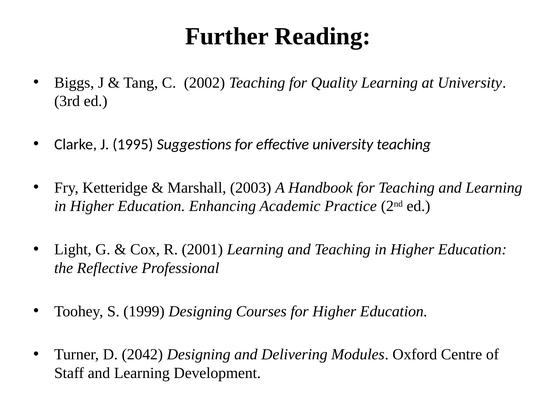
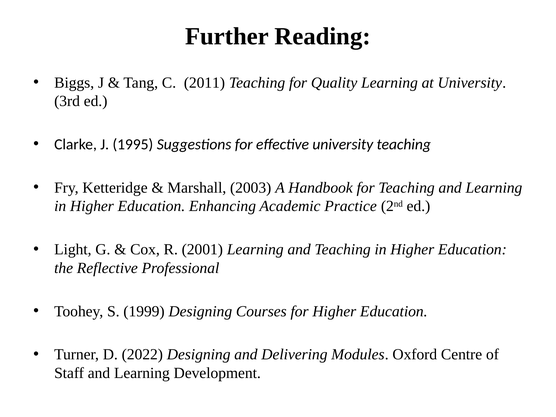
2002: 2002 -> 2011
2042: 2042 -> 2022
